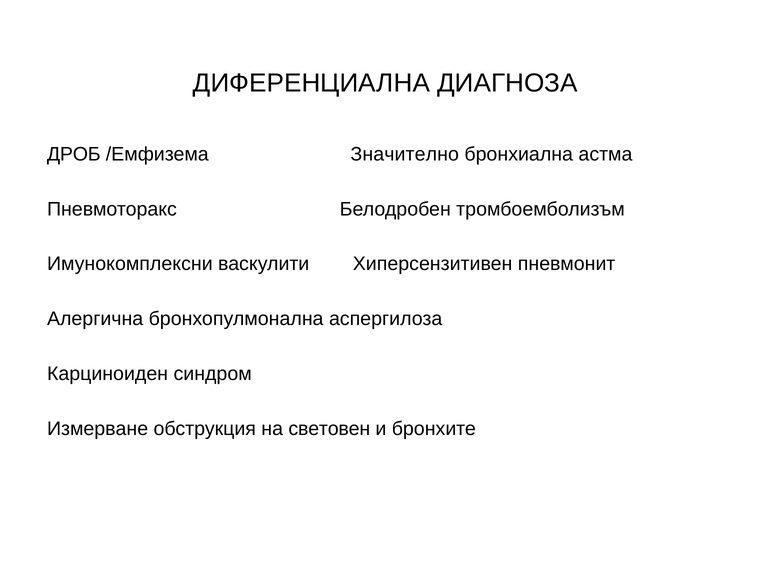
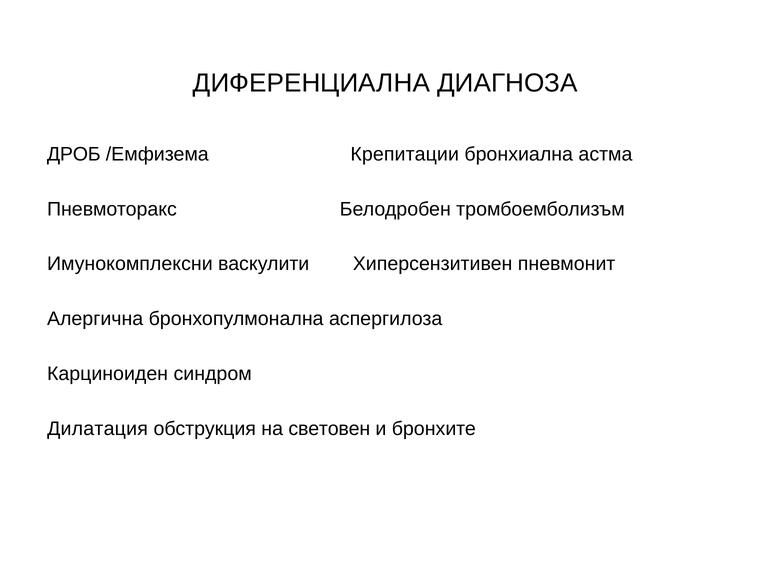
Значително: Значително -> Крепитации
Измерване: Измерване -> Дилатация
